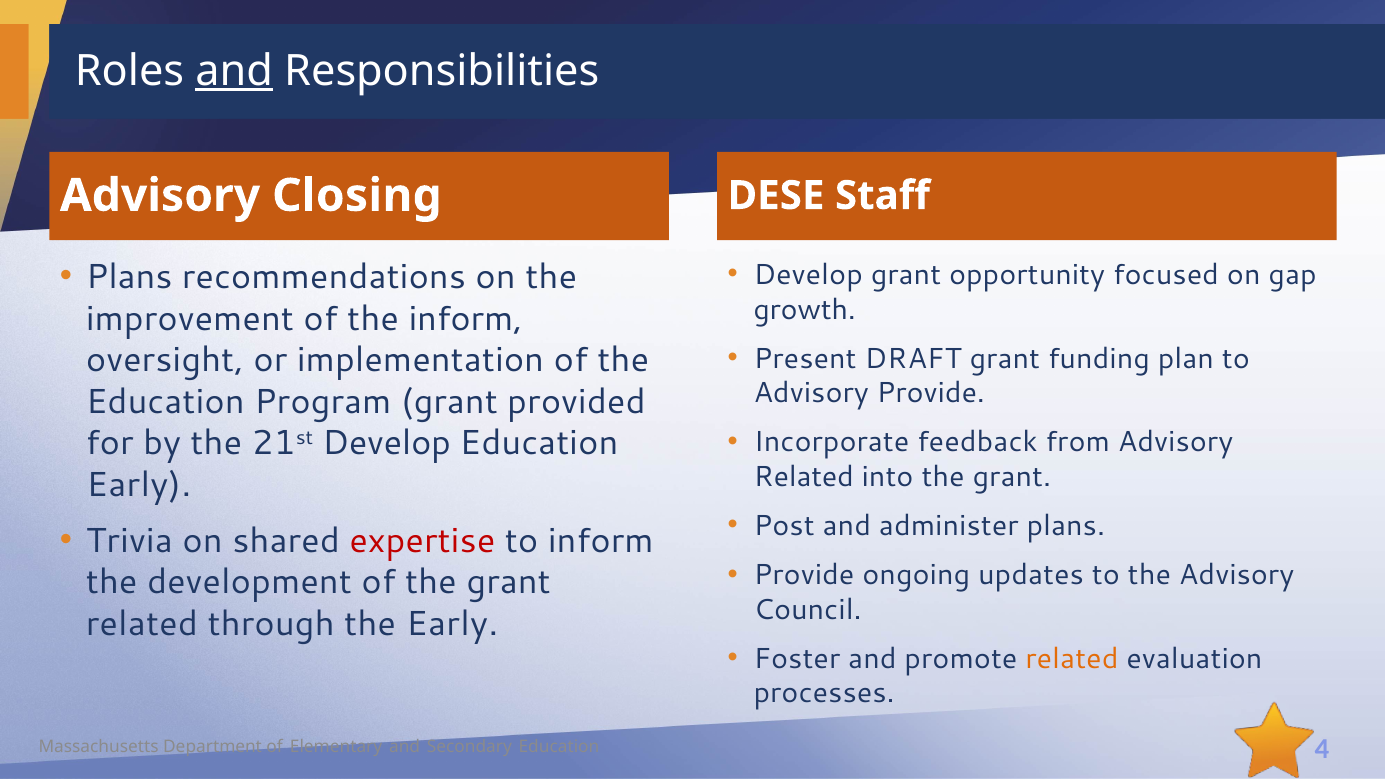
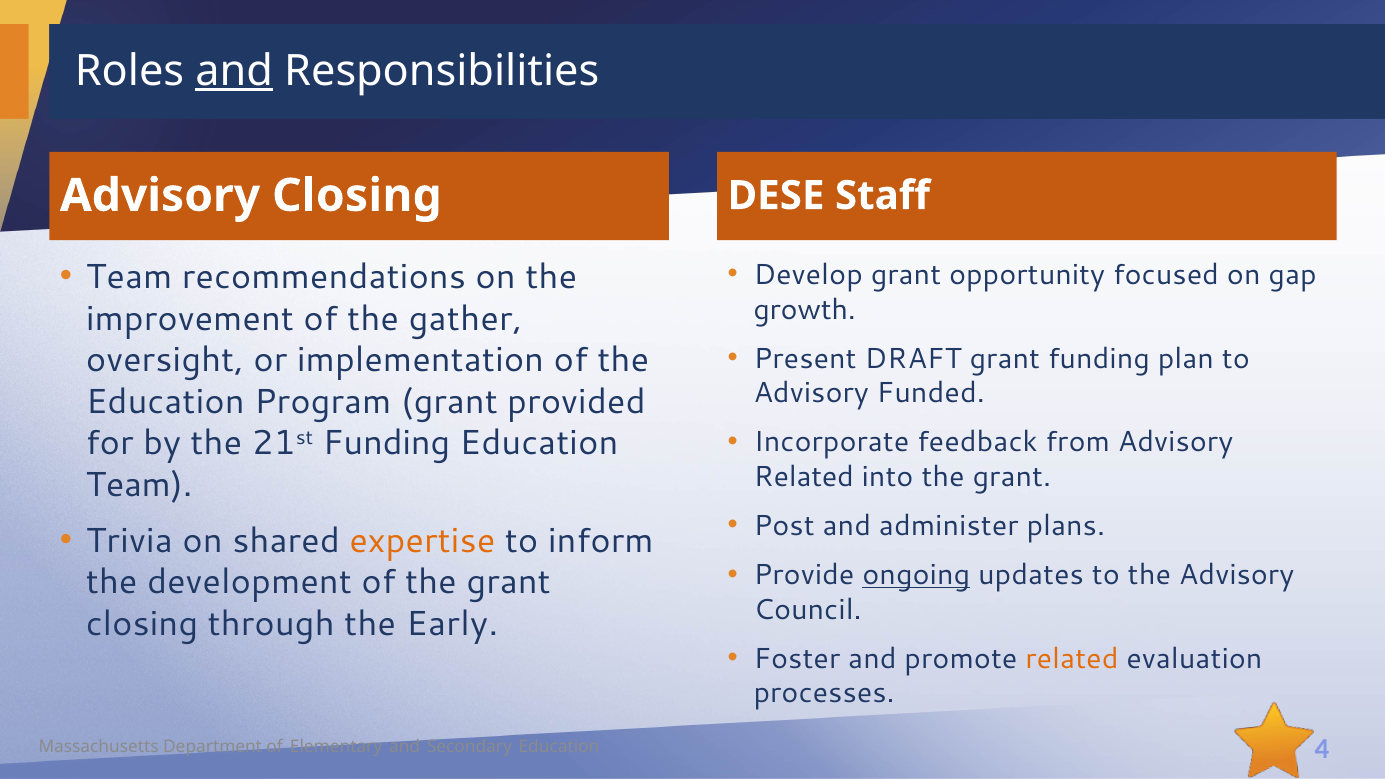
Plans at (129, 277): Plans -> Team
the inform: inform -> gather
Advisory Provide: Provide -> Funded
21st Develop: Develop -> Funding
Early at (139, 485): Early -> Team
expertise colour: red -> orange
ongoing underline: none -> present
related at (142, 624): related -> closing
